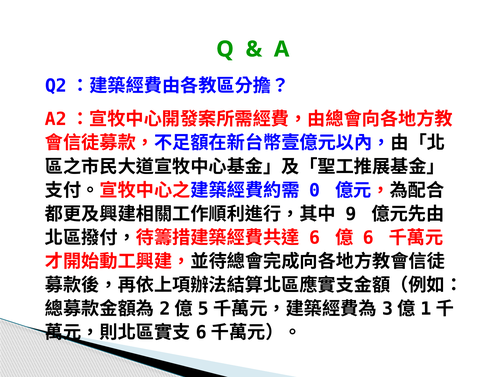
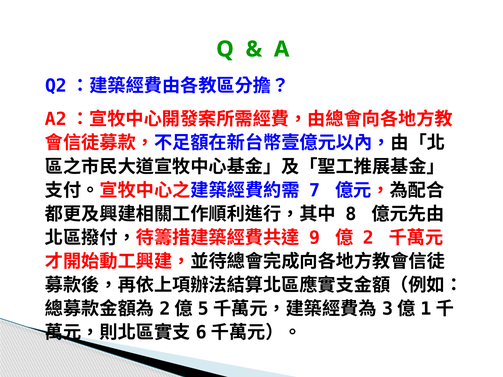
0: 0 -> 7
9: 9 -> 8
6 at (314, 238): 6 -> 9
6 at (368, 238): 6 -> 2
